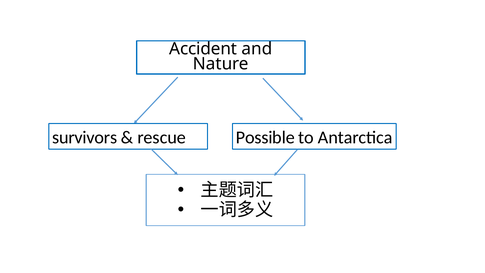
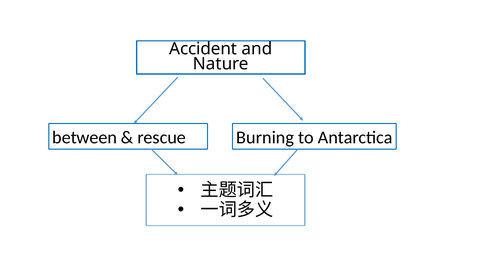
survivors: survivors -> between
Possible: Possible -> Burning
